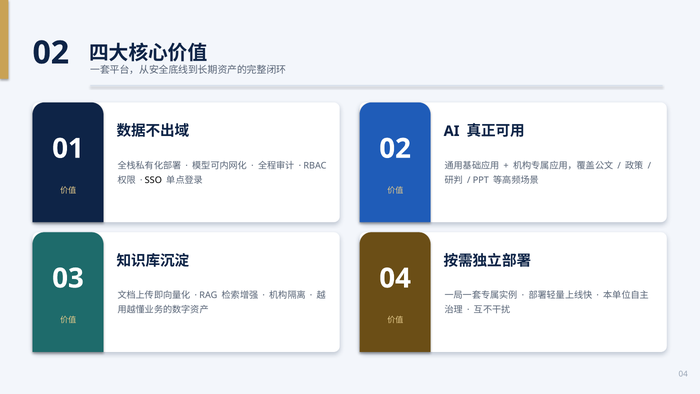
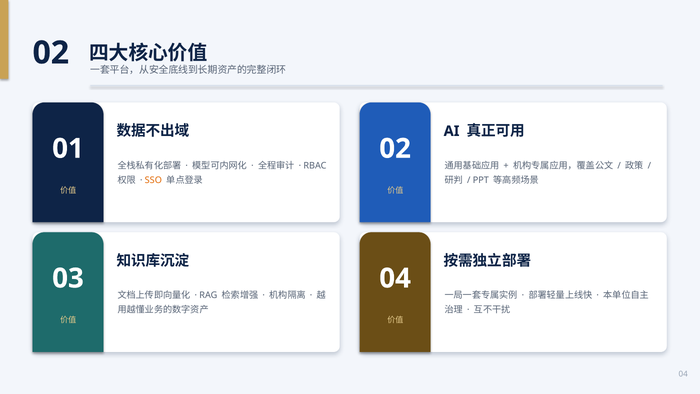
SSO colour: black -> orange
